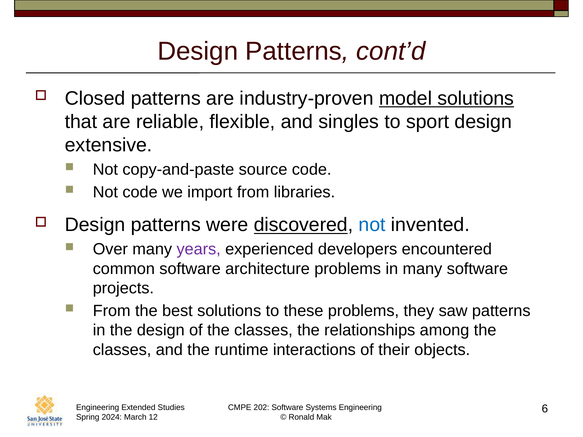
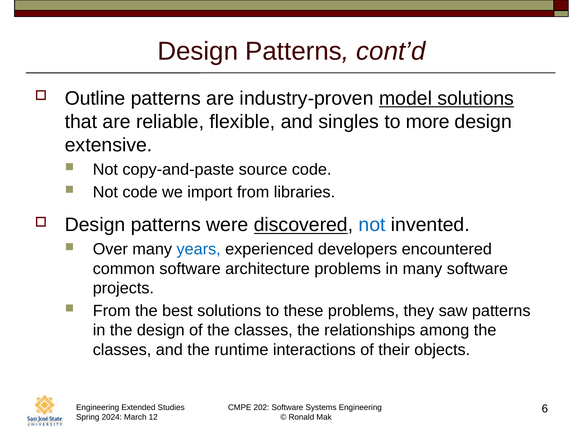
Closed: Closed -> Outline
sport: sport -> more
years colour: purple -> blue
